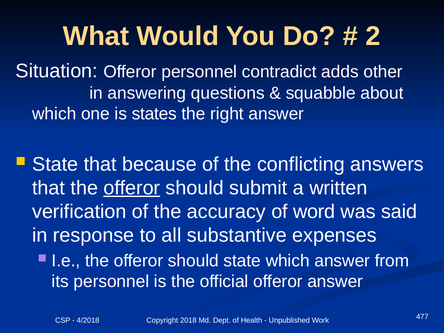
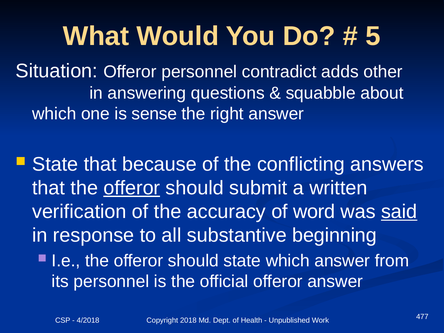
2: 2 -> 5
states: states -> sense
said underline: none -> present
expenses: expenses -> beginning
